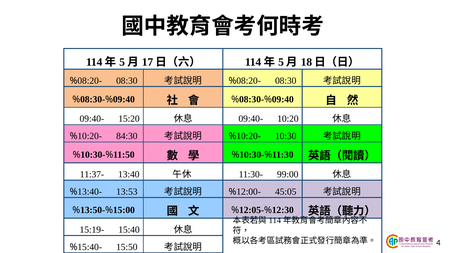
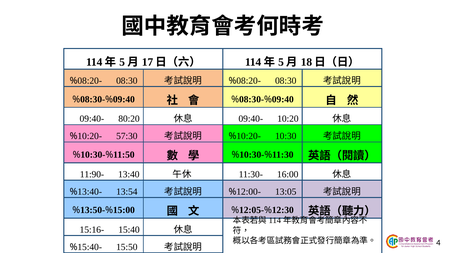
15:20: 15:20 -> 80:20
84:30: 84:30 -> 57:30
11:37-: 11:37- -> 11:90-
99:00: 99:00 -> 16:00
13:53: 13:53 -> 13:54
45:05: 45:05 -> 13:05
15:19-: 15:19- -> 15:16-
